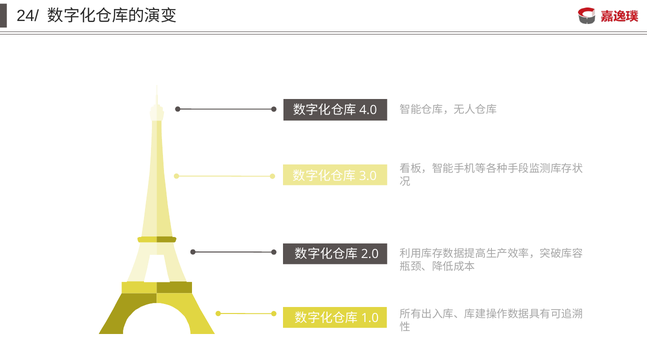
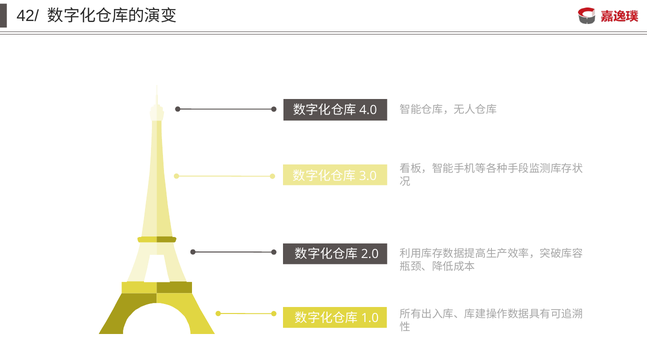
24/: 24/ -> 42/
